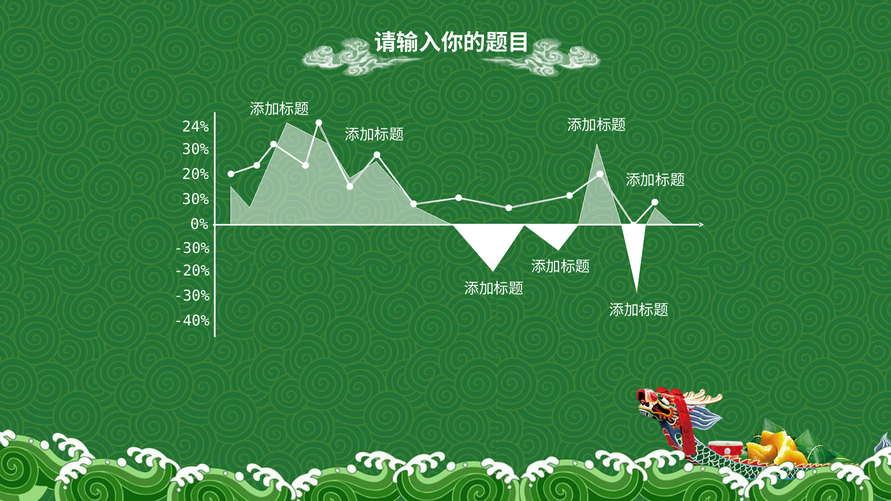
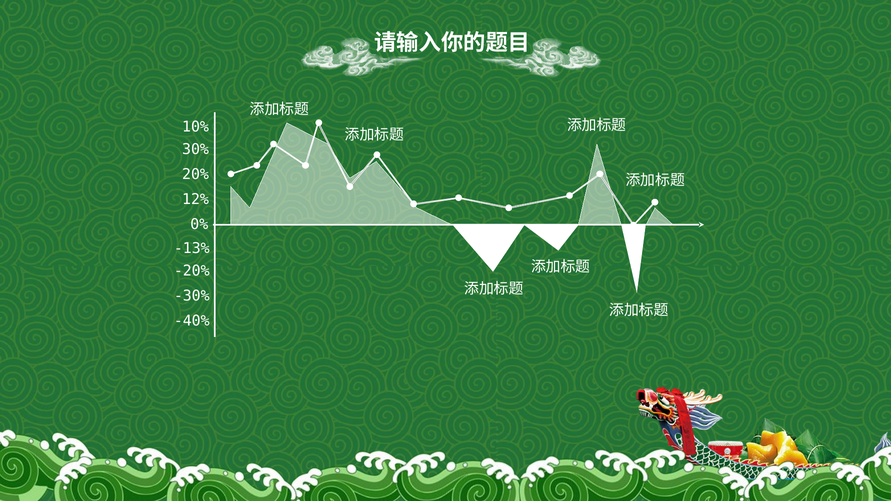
24%: 24% -> 10%
30% at (195, 200): 30% -> 12%
-30% at (192, 249): -30% -> -13%
